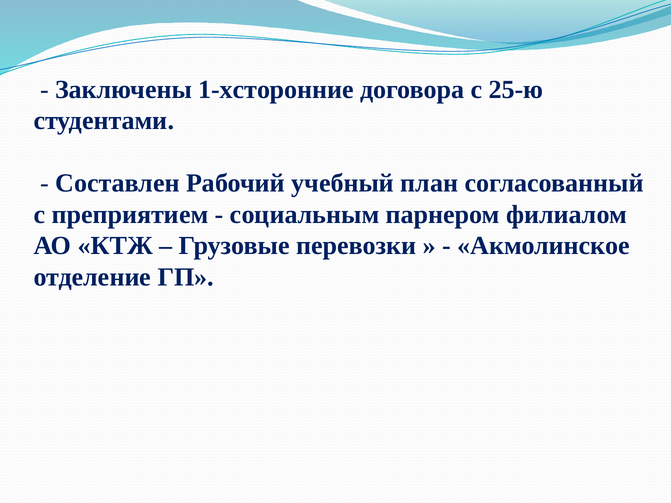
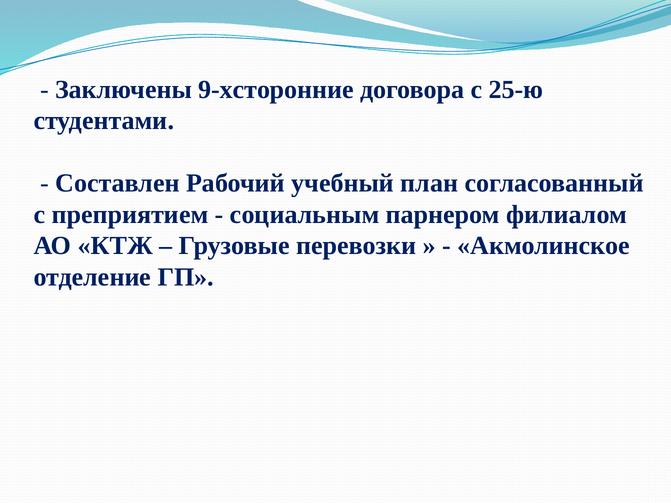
1-хсторонние: 1-хсторонние -> 9-хсторонние
